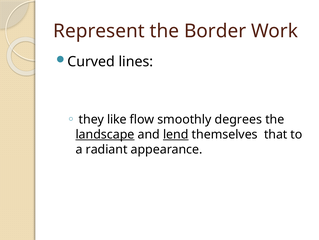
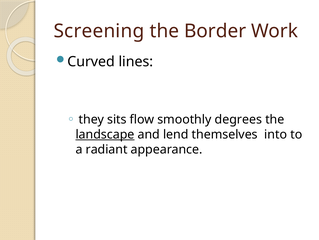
Represent: Represent -> Screening
like: like -> sits
lend underline: present -> none
that: that -> into
